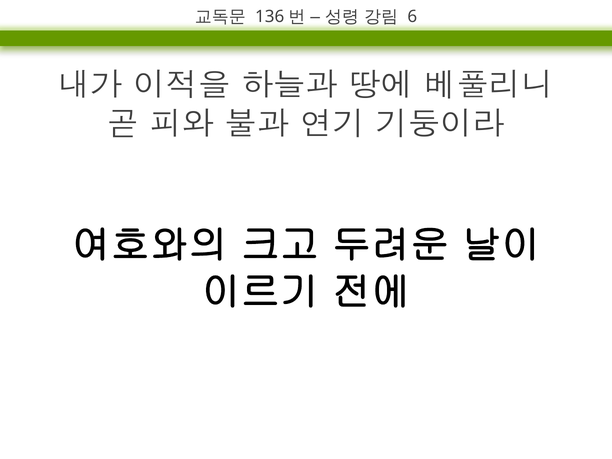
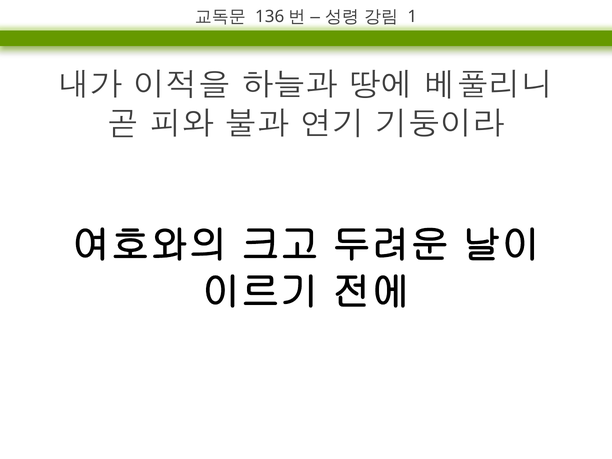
6: 6 -> 1
